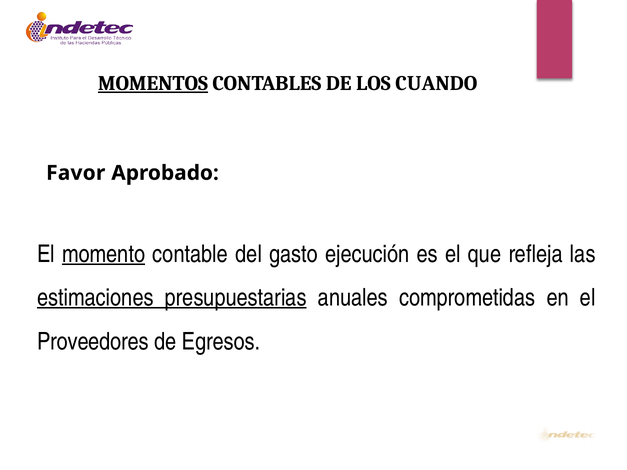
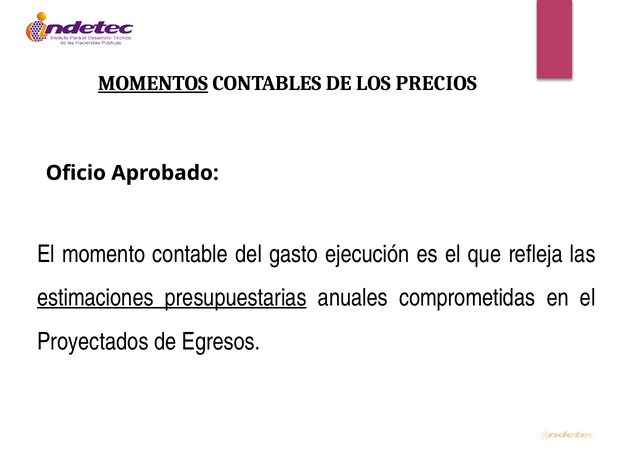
CUANDO: CUANDO -> PRECIOS
Favor: Favor -> Oficio
momento underline: present -> none
Proveedores: Proveedores -> Proyectados
